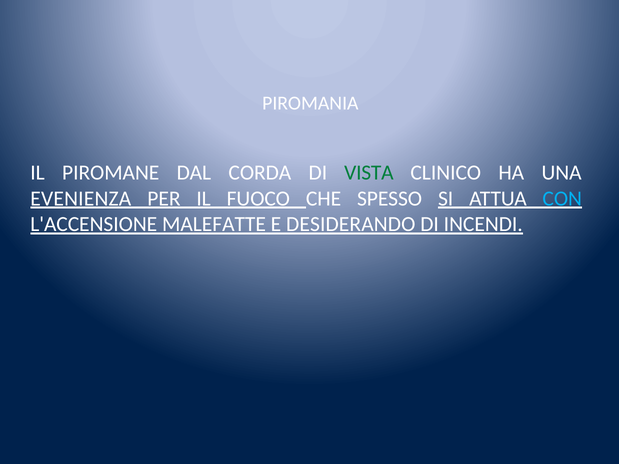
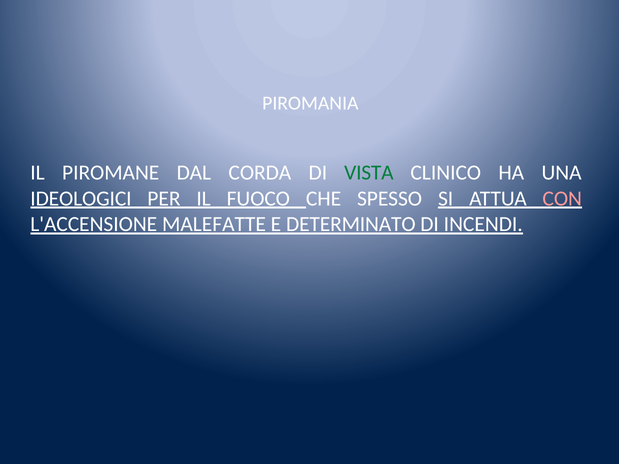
EVENIENZA: EVENIENZA -> IDEOLOGICI
CON colour: light blue -> pink
DESIDERANDO: DESIDERANDO -> DETERMINATO
